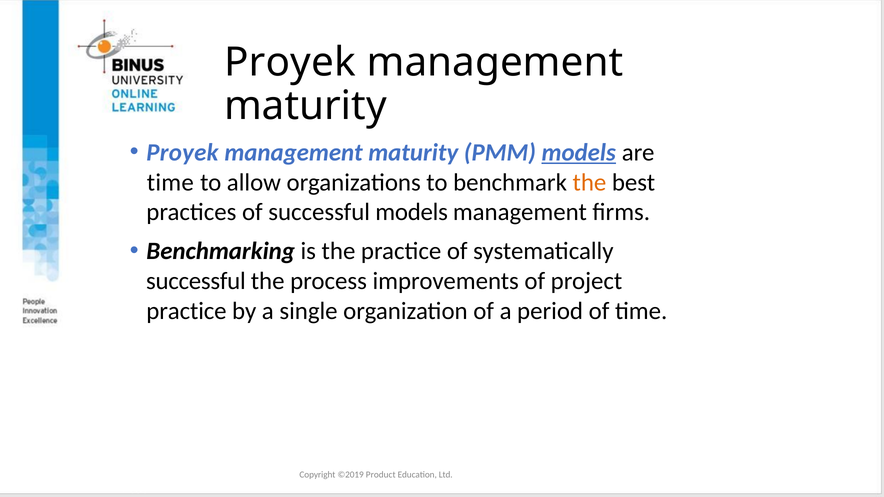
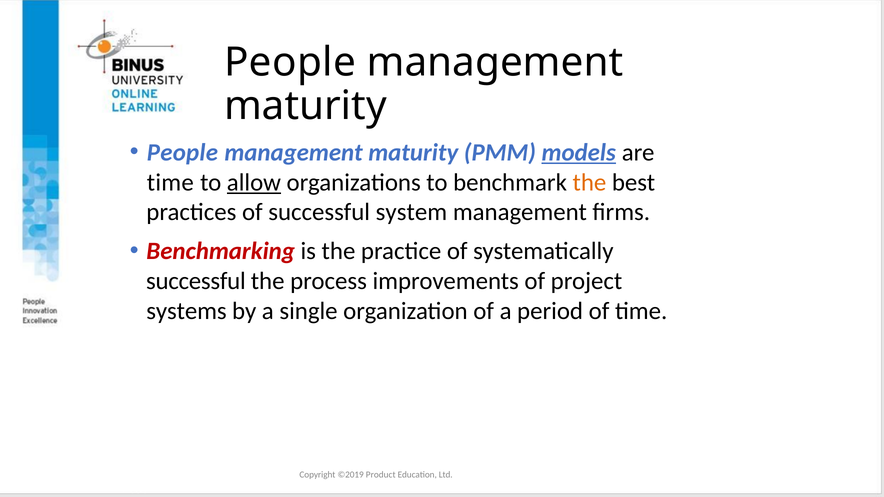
Proyek at (290, 62): Proyek -> People
Proyek at (182, 153): Proyek -> People
allow underline: none -> present
successful models: models -> system
Benchmarking colour: black -> red
practice at (186, 311): practice -> systems
